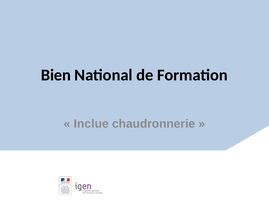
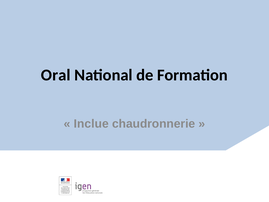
Bien: Bien -> Oral
